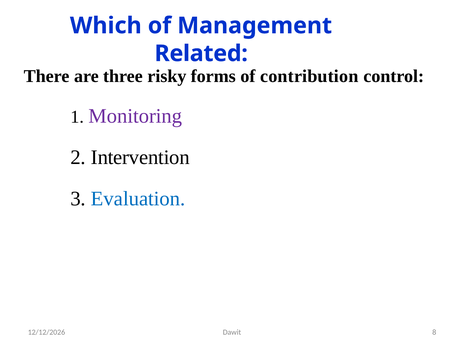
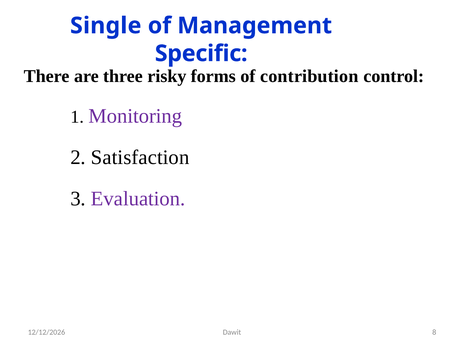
Which: Which -> Single
Related: Related -> Specific
Intervention: Intervention -> Satisfaction
Evaluation colour: blue -> purple
